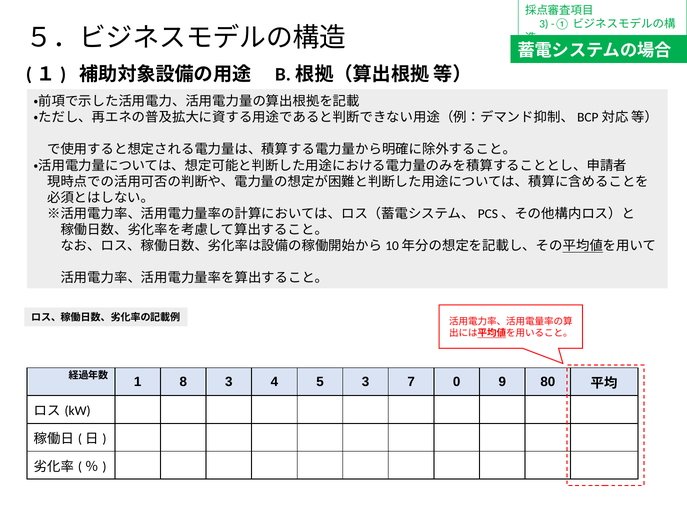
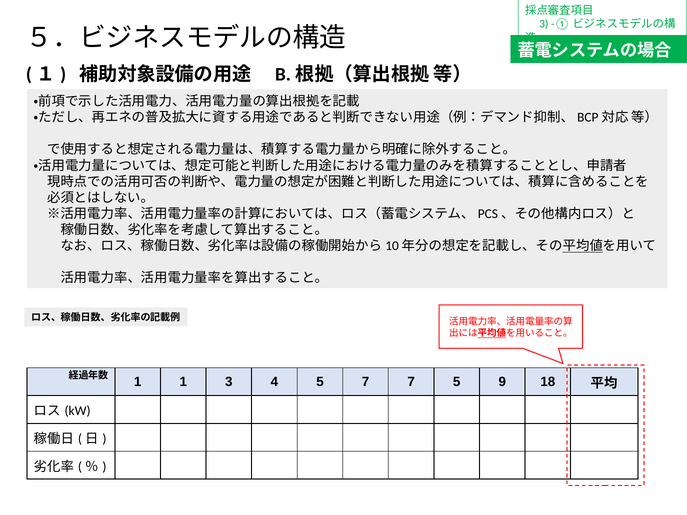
1 8: 8 -> 1
5 3: 3 -> 7
7 0: 0 -> 5
80: 80 -> 18
